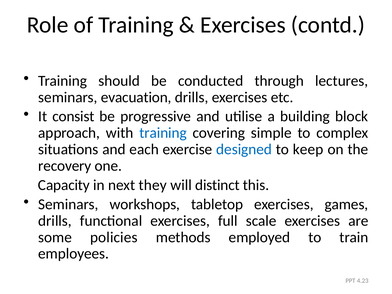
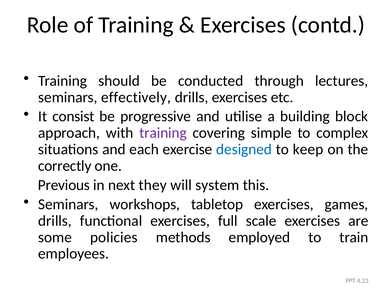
evacuation: evacuation -> effectively
training at (163, 133) colour: blue -> purple
recovery: recovery -> correctly
Capacity: Capacity -> Previous
distinct: distinct -> system
